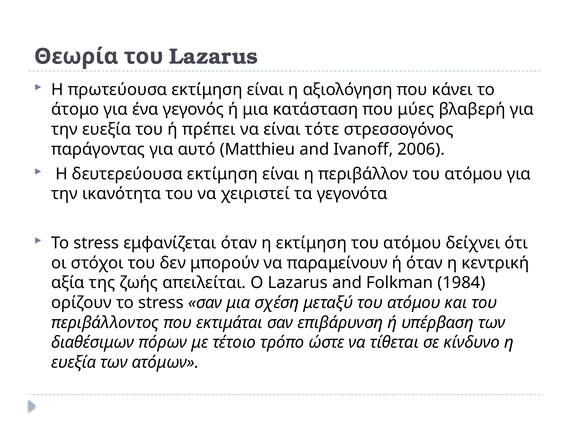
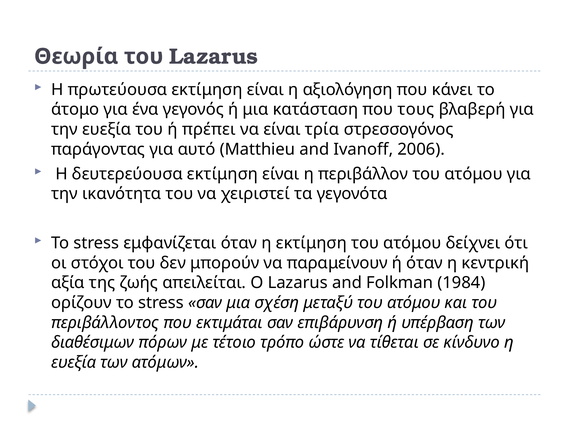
μύες: μύες -> τους
τότε: τότε -> τρία
